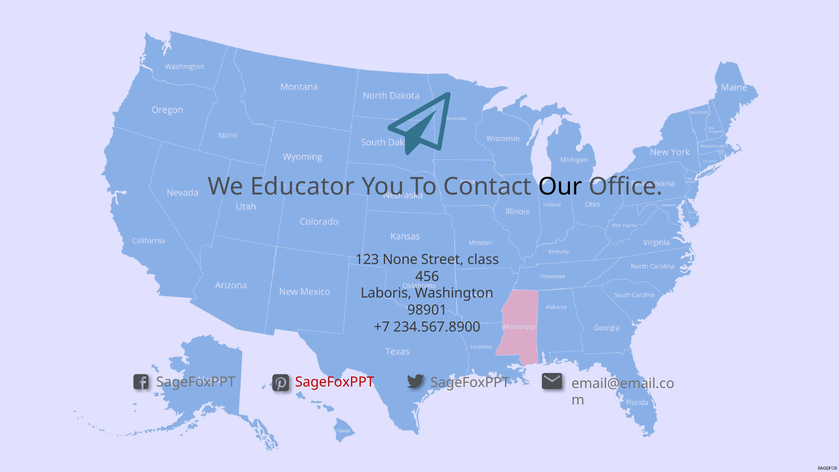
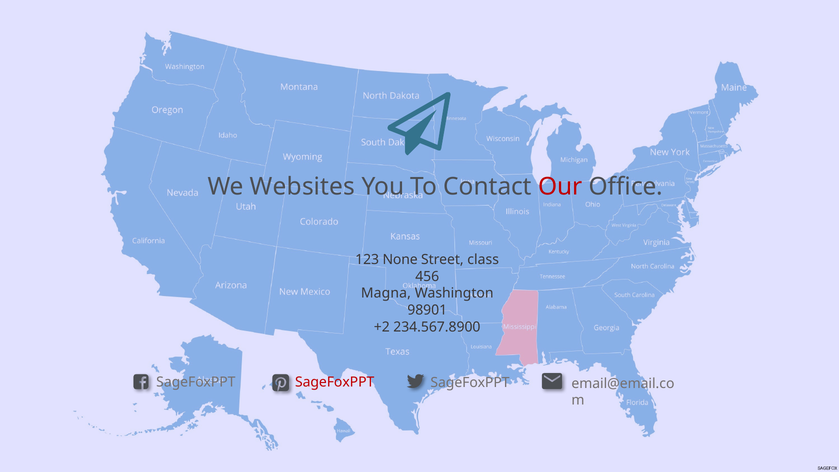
Educator: Educator -> Websites
Our colour: black -> red
Laboris: Laboris -> Magna
+7: +7 -> +2
